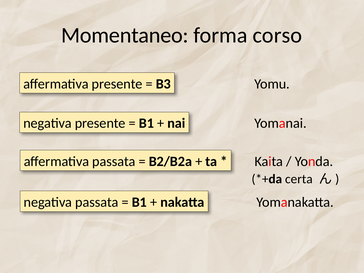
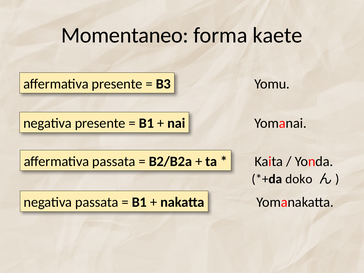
corso: corso -> kaete
certa: certa -> doko
